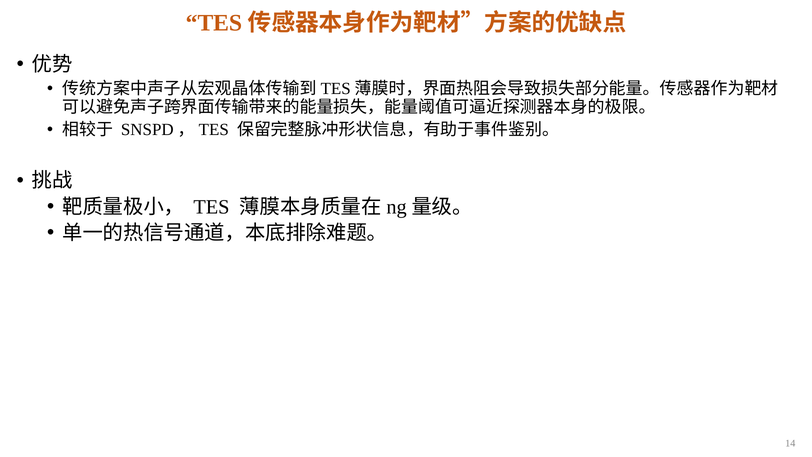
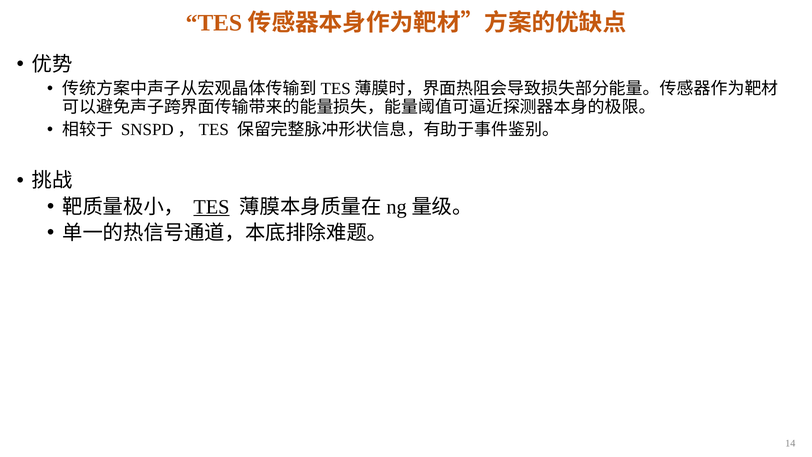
TES at (211, 207) underline: none -> present
